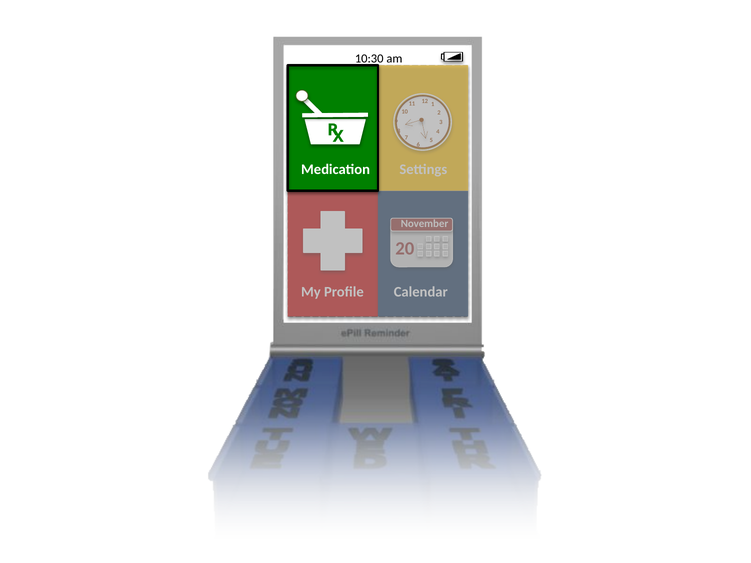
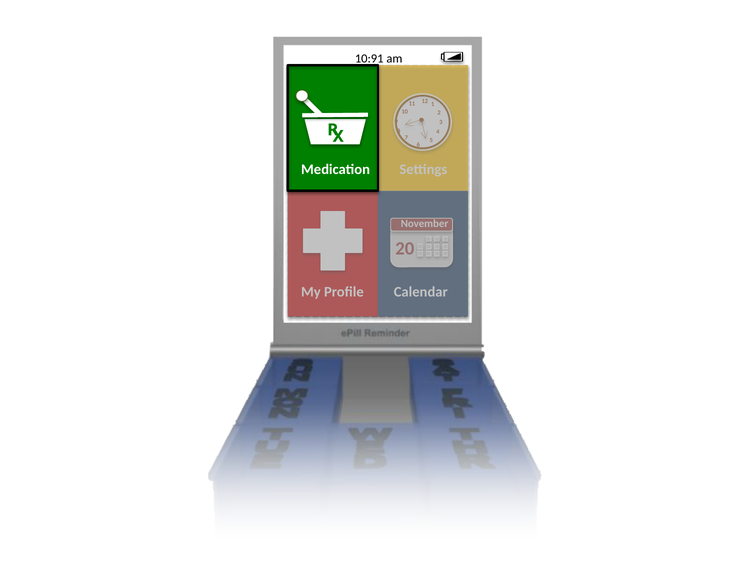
10:30: 10:30 -> 10:91
